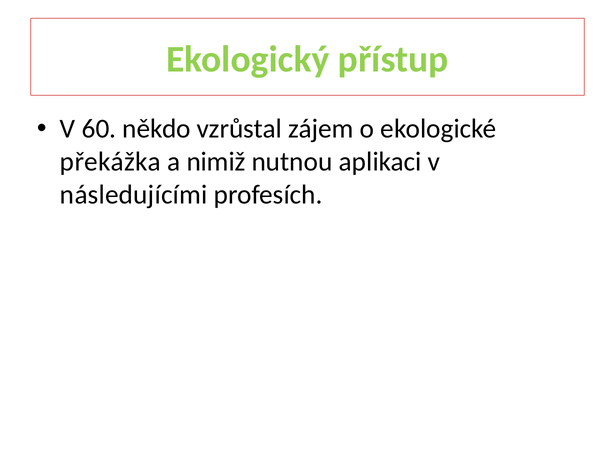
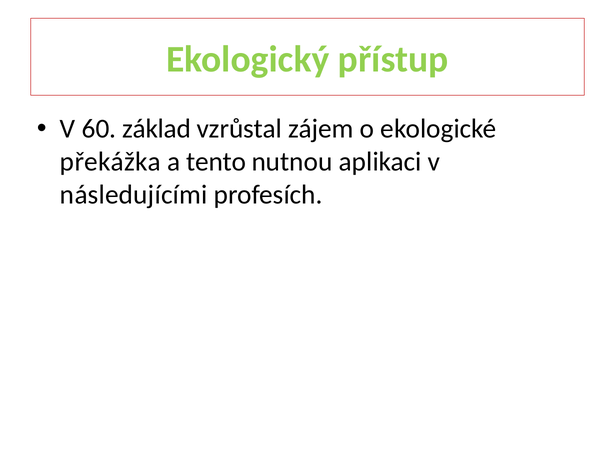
někdo: někdo -> základ
nimiž: nimiž -> tento
